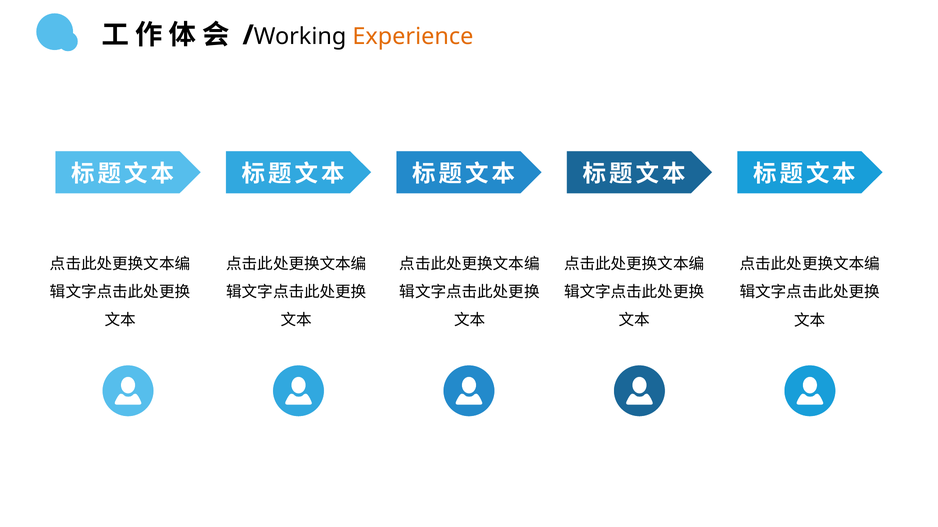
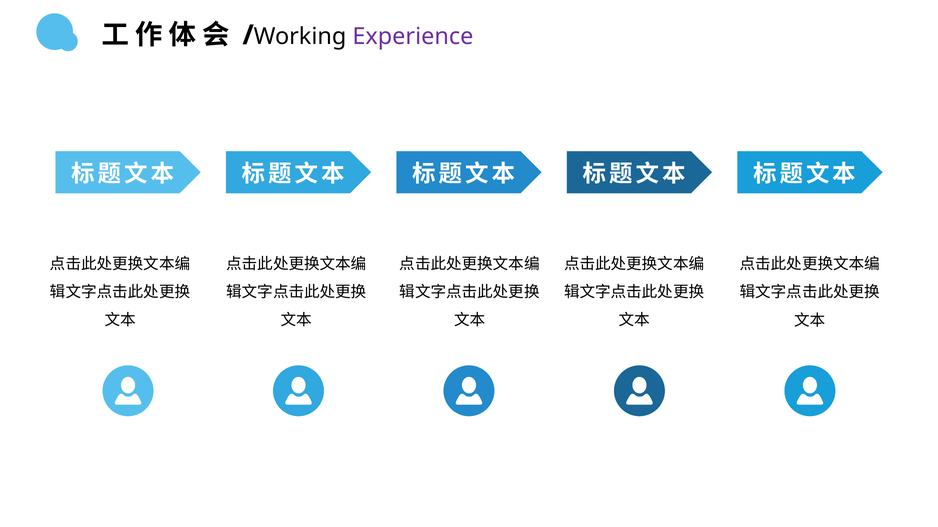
Experience colour: orange -> purple
